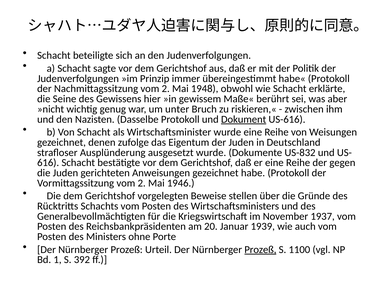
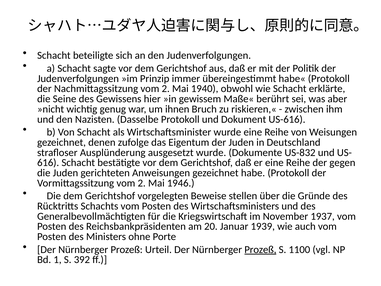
1948: 1948 -> 1940
unter: unter -> ihnen
Dokument underline: present -> none
